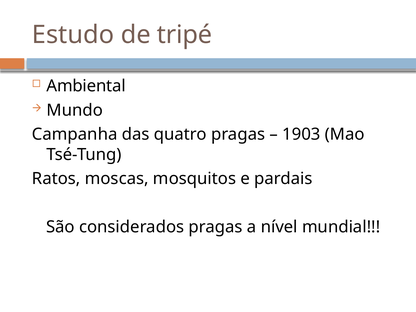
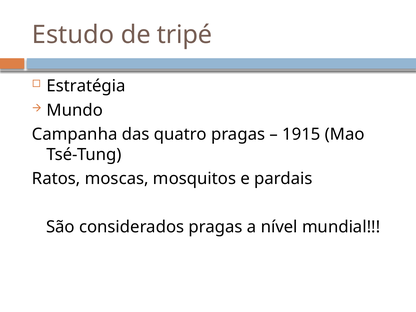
Ambiental: Ambiental -> Estratégia
1903: 1903 -> 1915
